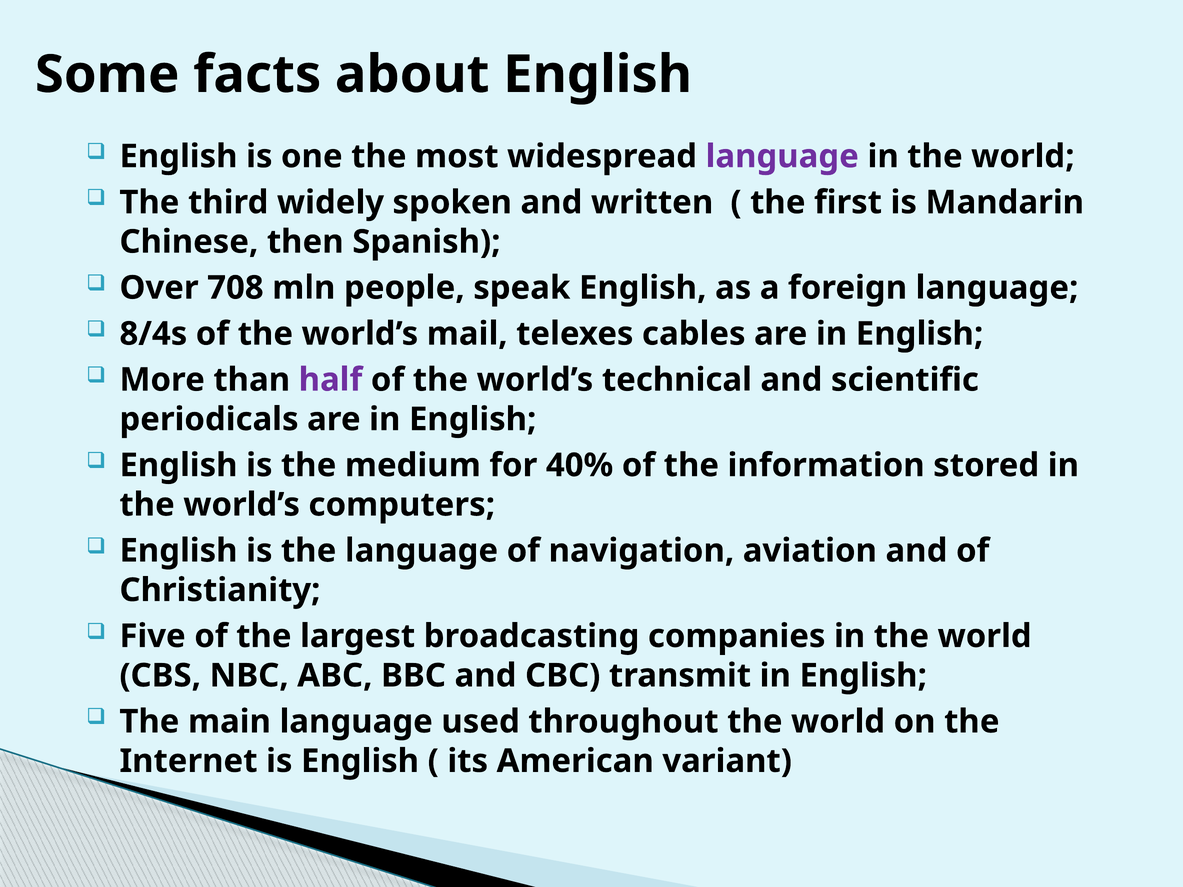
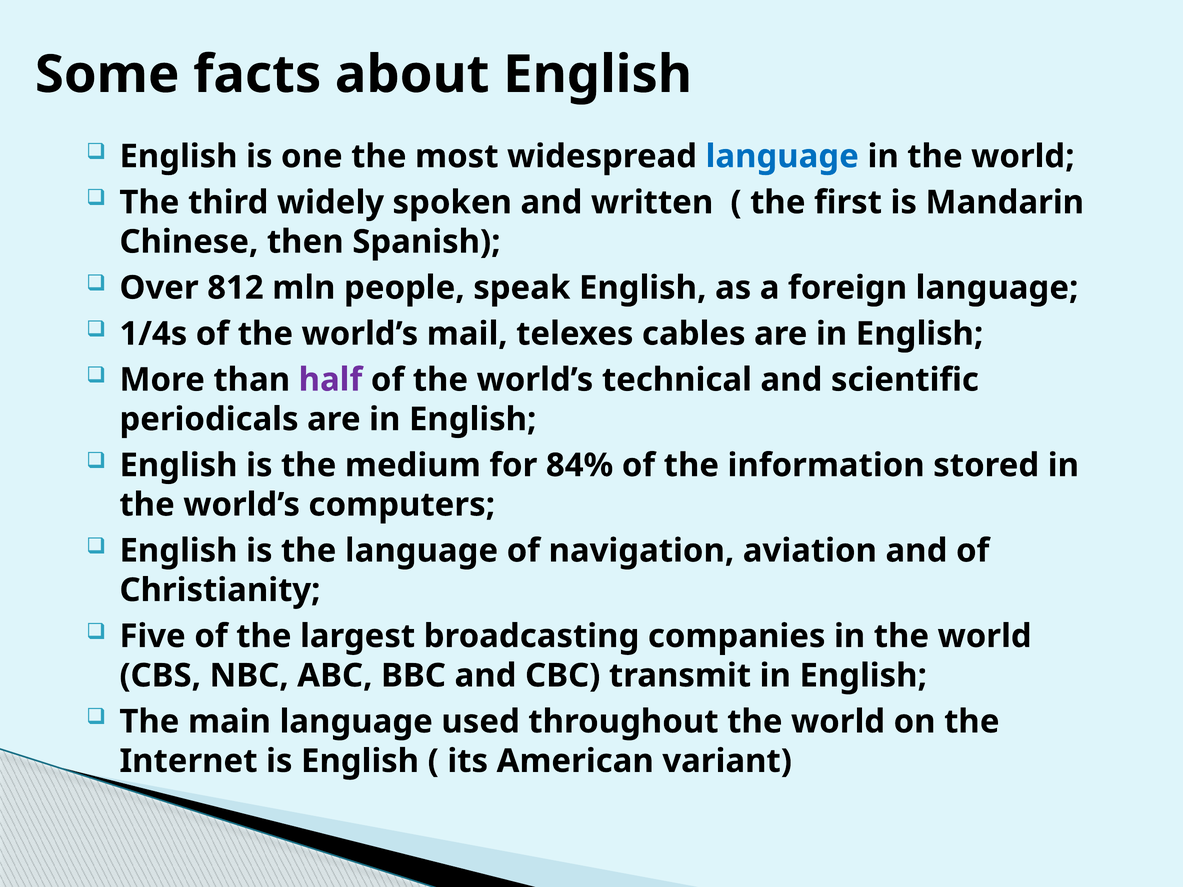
language at (782, 156) colour: purple -> blue
708: 708 -> 812
8/4s: 8/4s -> 1/4s
40%: 40% -> 84%
